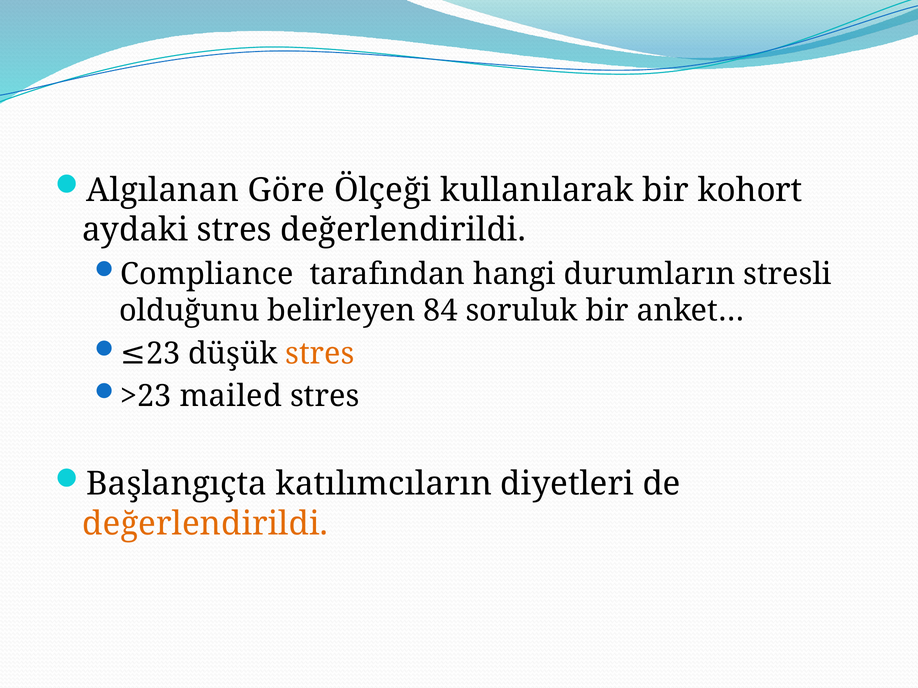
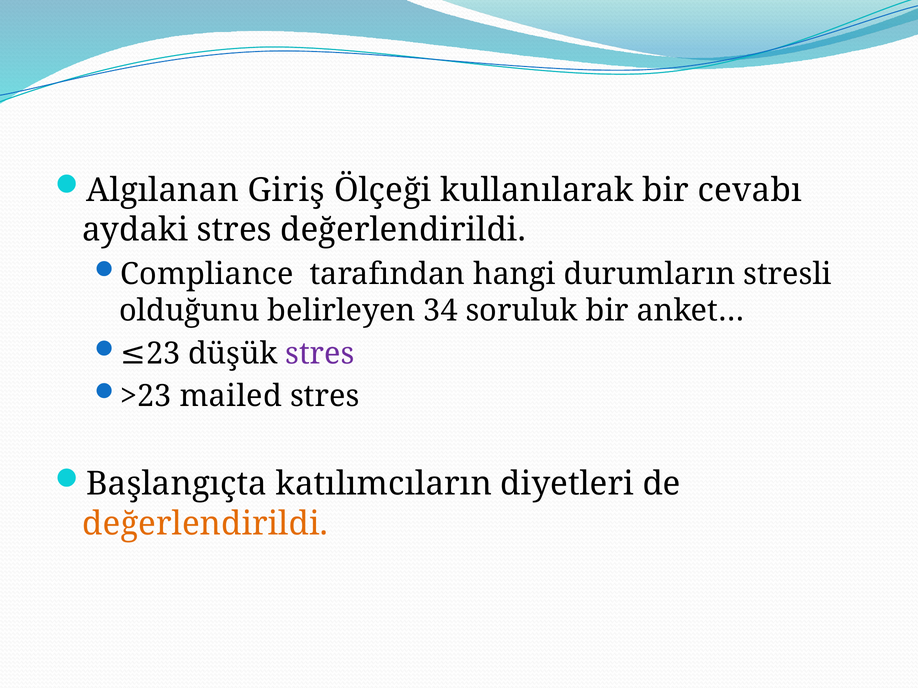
Göre: Göre -> Giriş
kohort: kohort -> cevabı
84: 84 -> 34
stres at (320, 354) colour: orange -> purple
